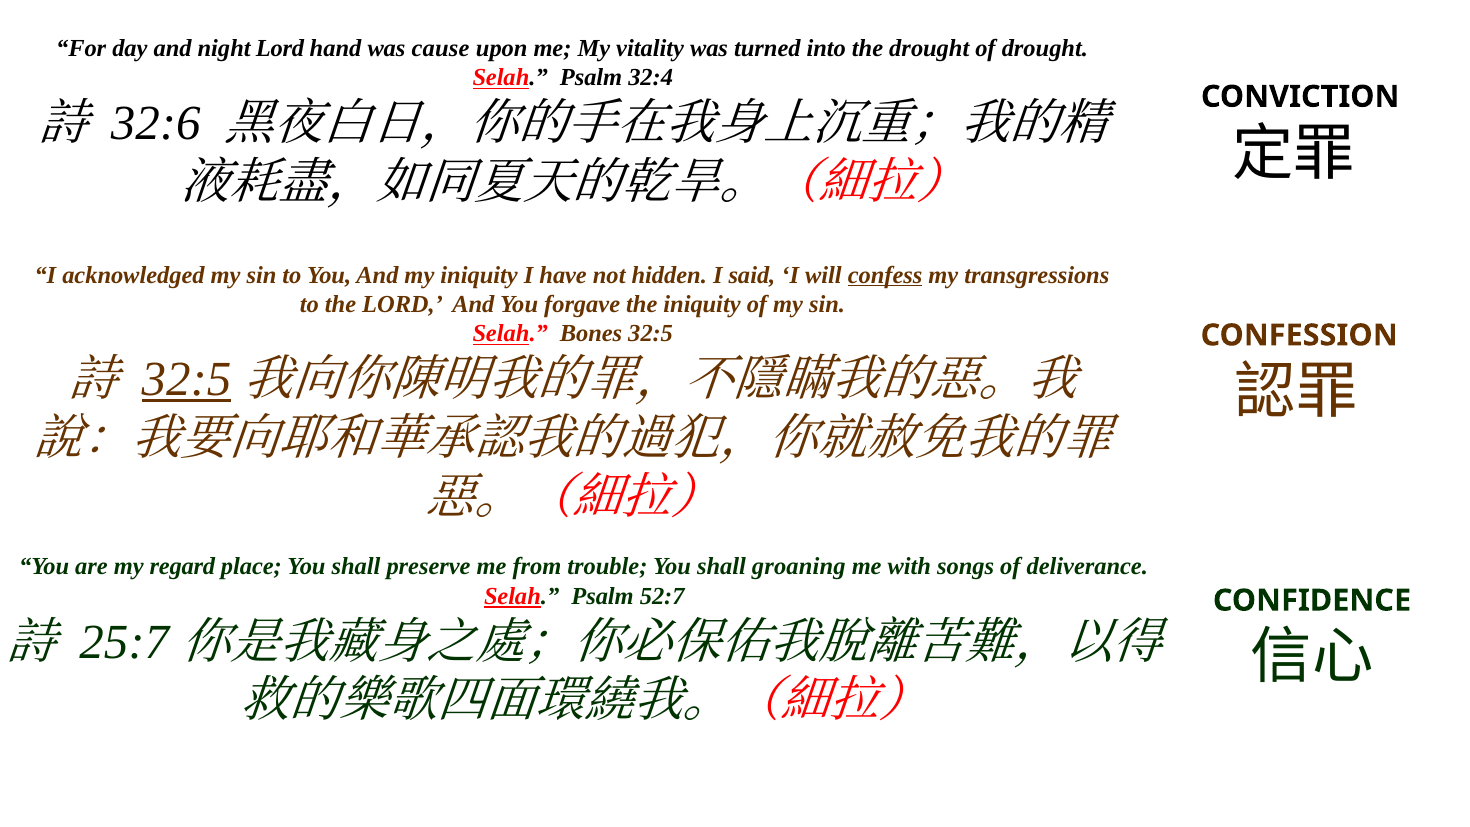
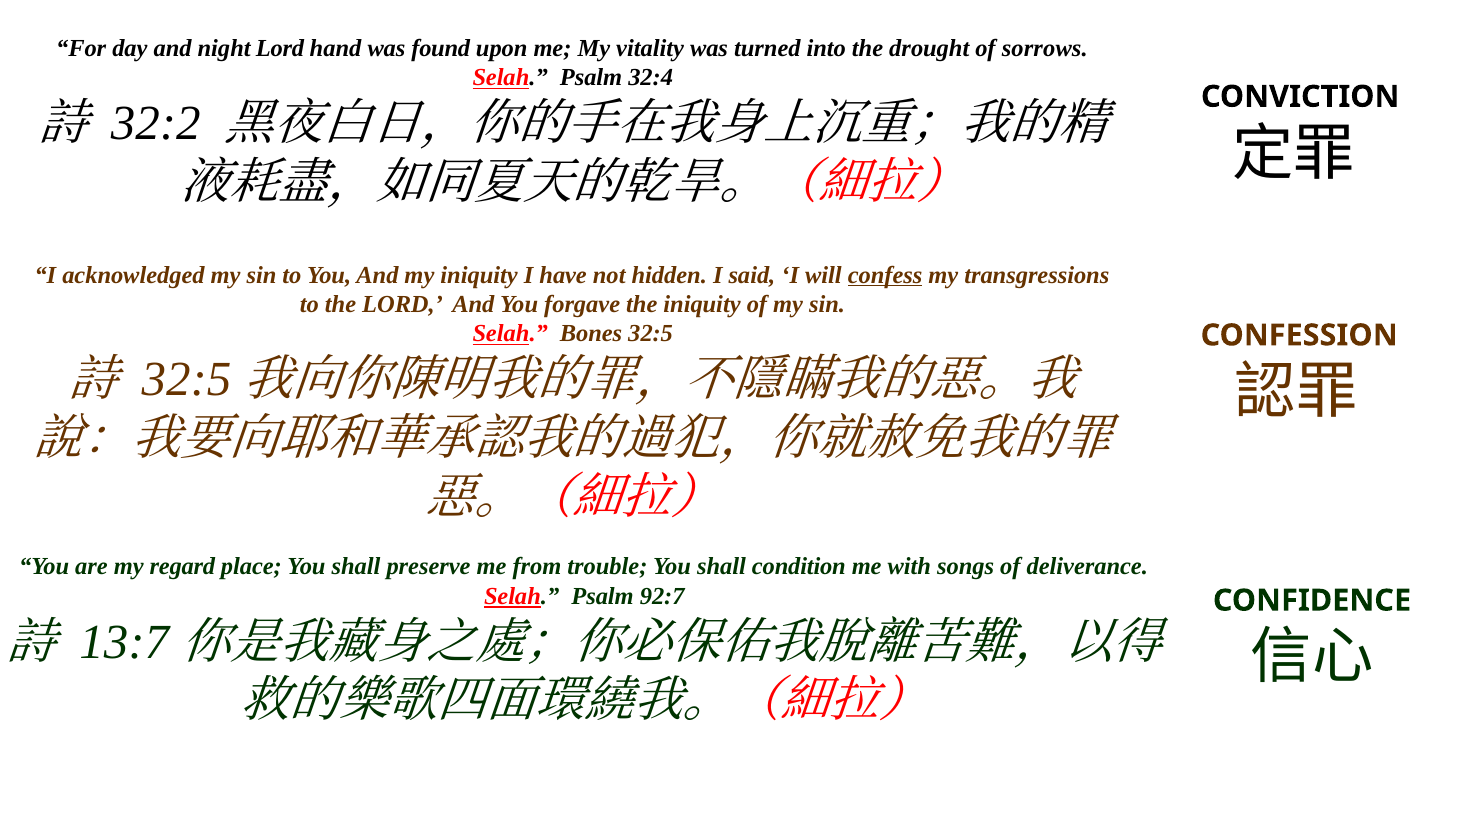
cause: cause -> found
of drought: drought -> sorrows
32:6: 32:6 -> 32:2
32:5 at (186, 380) underline: present -> none
groaning: groaning -> condition
52:7: 52:7 -> 92:7
25:7: 25:7 -> 13:7
